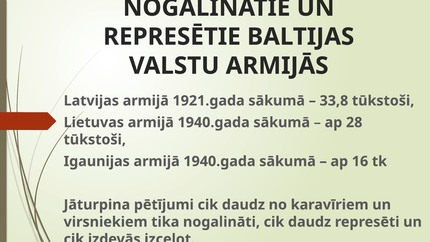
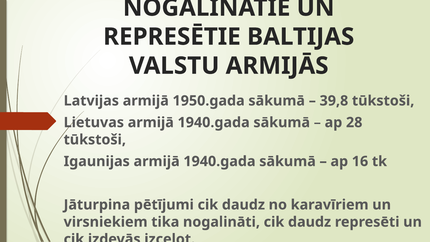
1921.gada: 1921.gada -> 1950.gada
33,8: 33,8 -> 39,8
